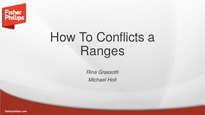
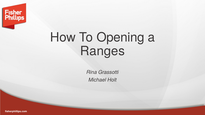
Conflicts: Conflicts -> Opening
